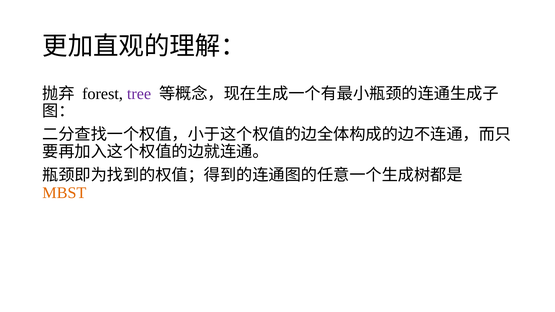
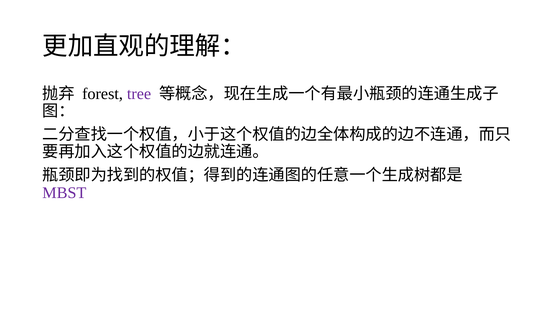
MBST colour: orange -> purple
